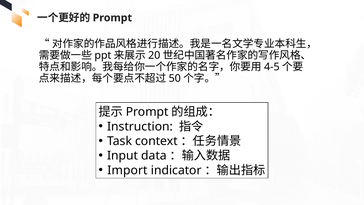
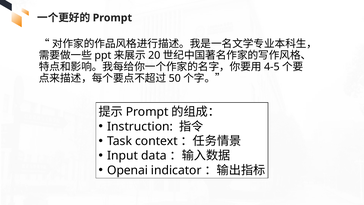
Import: Import -> Openai
